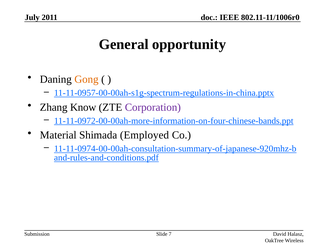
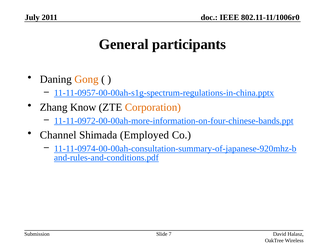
opportunity: opportunity -> participants
Corporation colour: purple -> orange
Material: Material -> Channel
